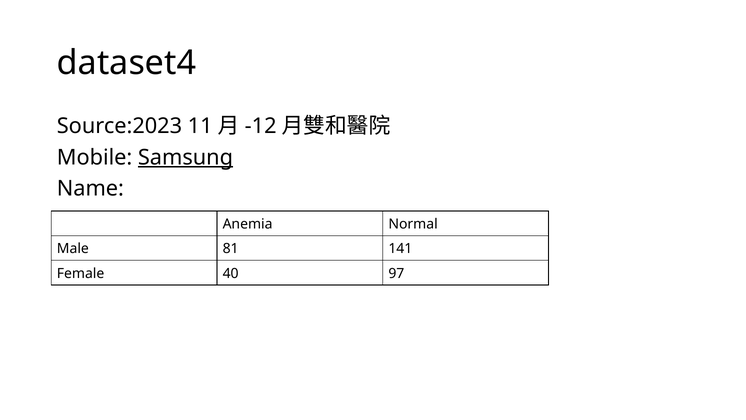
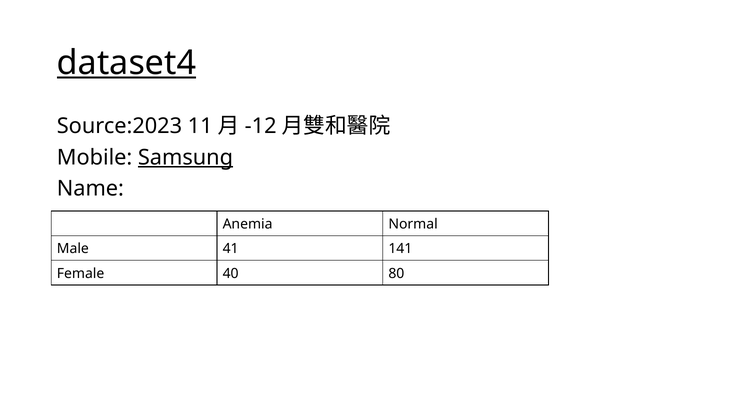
dataset4 underline: none -> present
81: 81 -> 41
97: 97 -> 80
